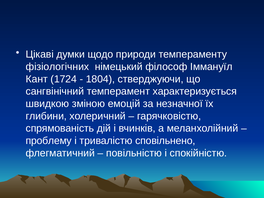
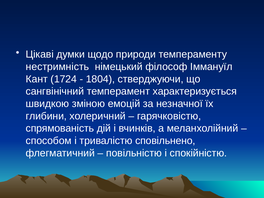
фізіологічних: фізіологічних -> нестримність
проблему: проблему -> способом
